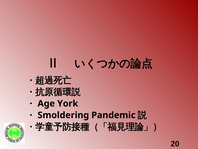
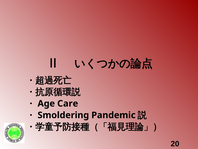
York: York -> Care
